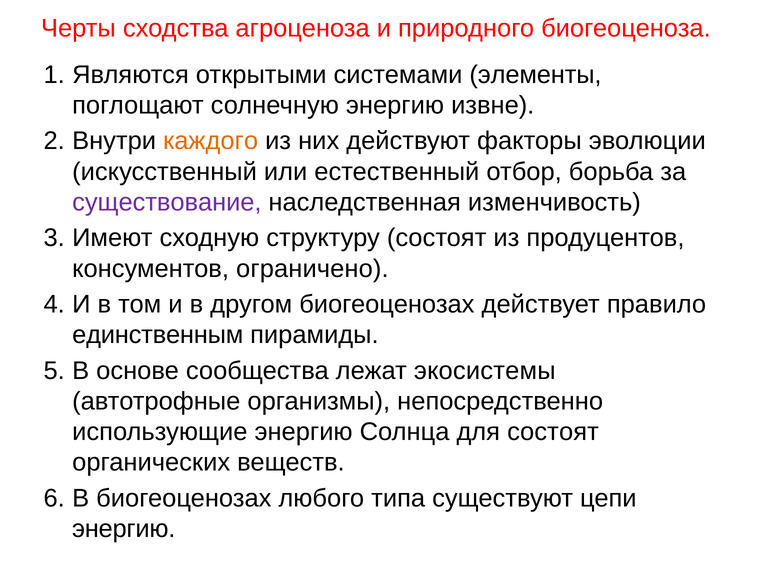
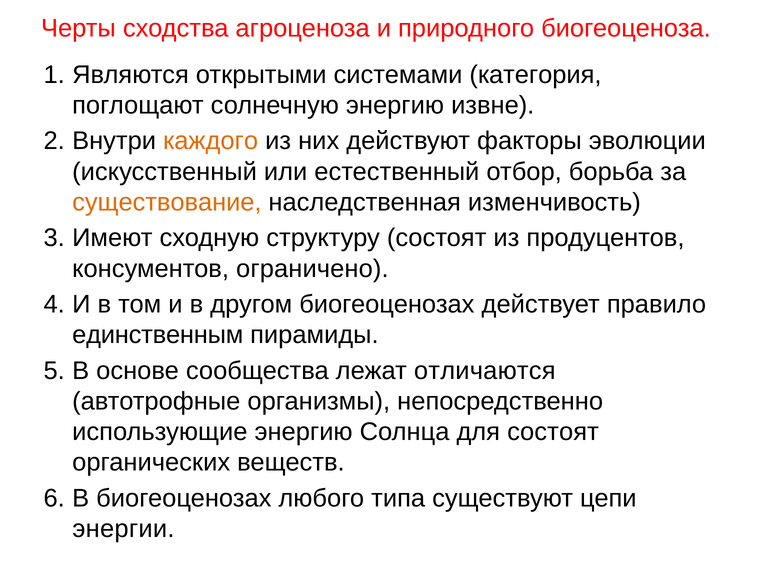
элементы: элементы -> категория
существование colour: purple -> orange
экосистемы: экосистемы -> отличаются
энергию at (124, 529): энергию -> энергии
